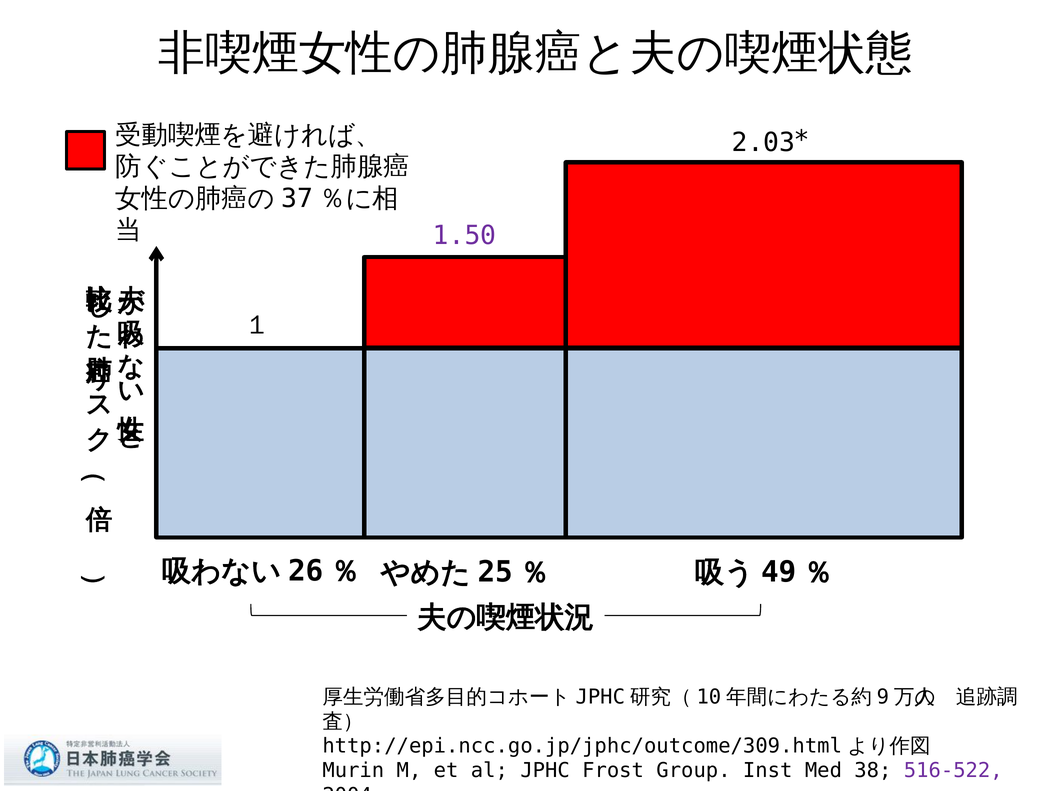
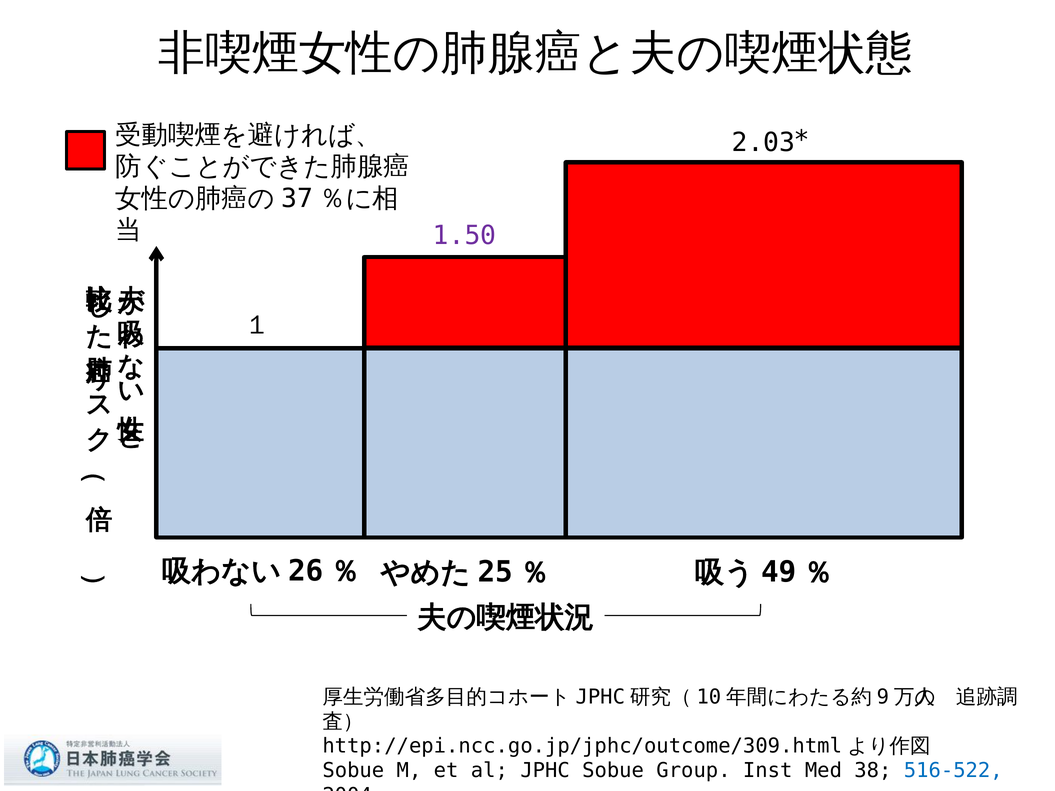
Murin at (353, 771): Murin -> Sobue
JPHC Frost: Frost -> Sobue
516-522 colour: purple -> blue
